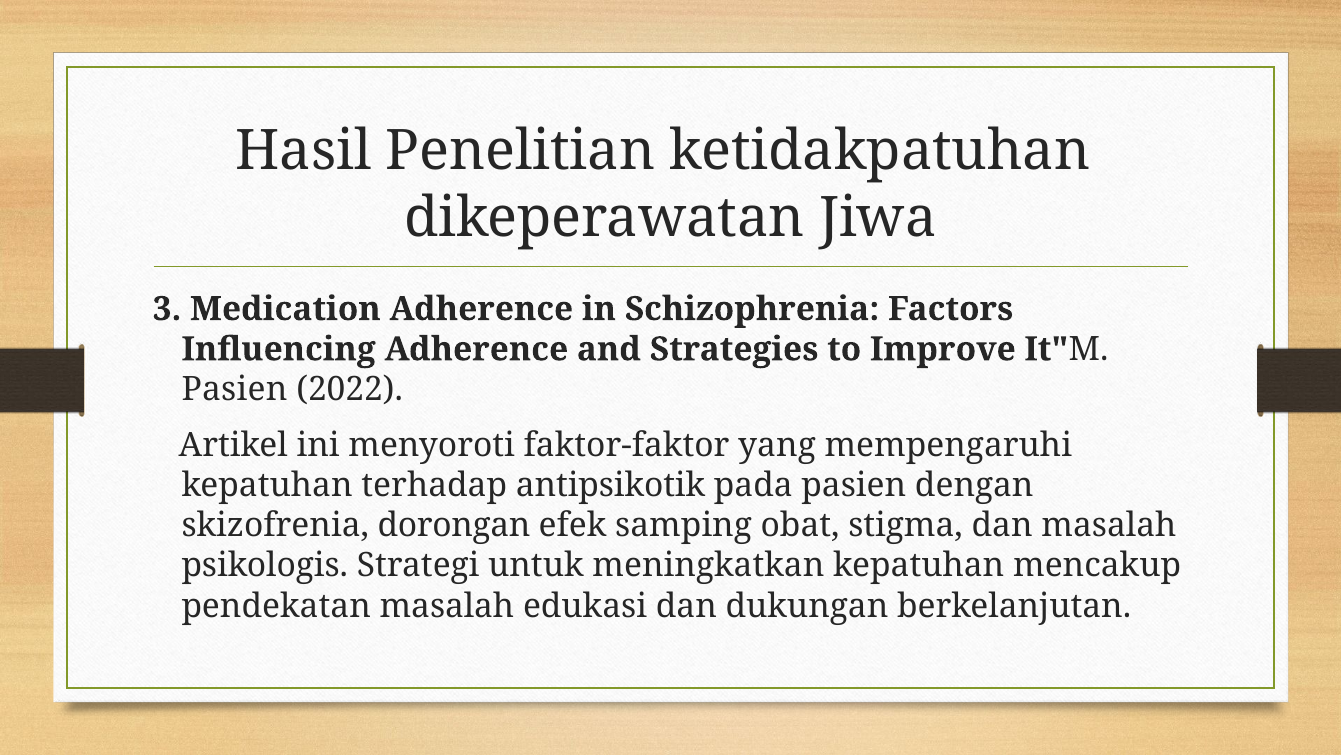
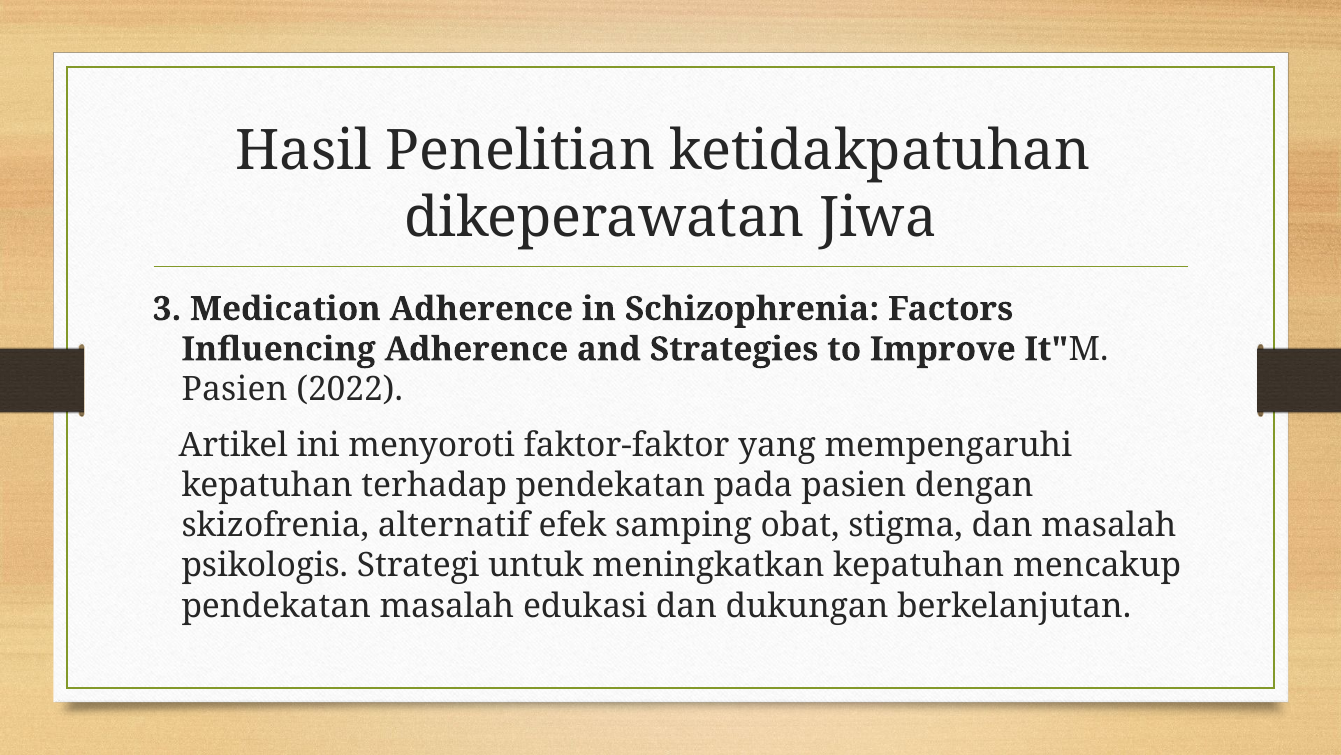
terhadap antipsikotik: antipsikotik -> pendekatan
dorongan: dorongan -> alternatif
